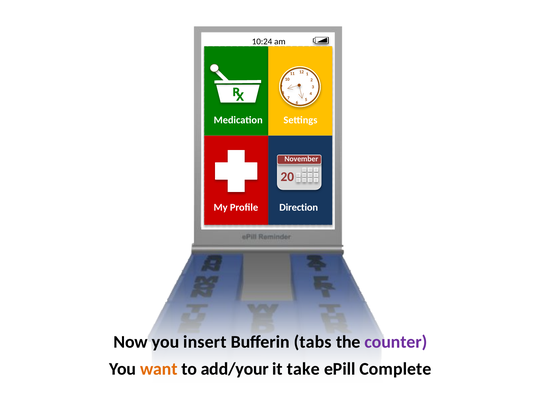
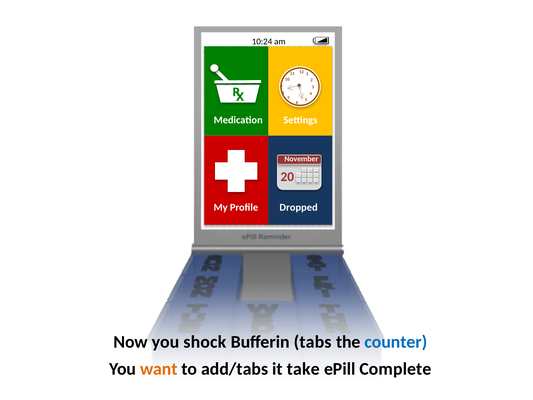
Direction: Direction -> Dropped
insert: insert -> shock
counter colour: purple -> blue
add/your: add/your -> add/tabs
